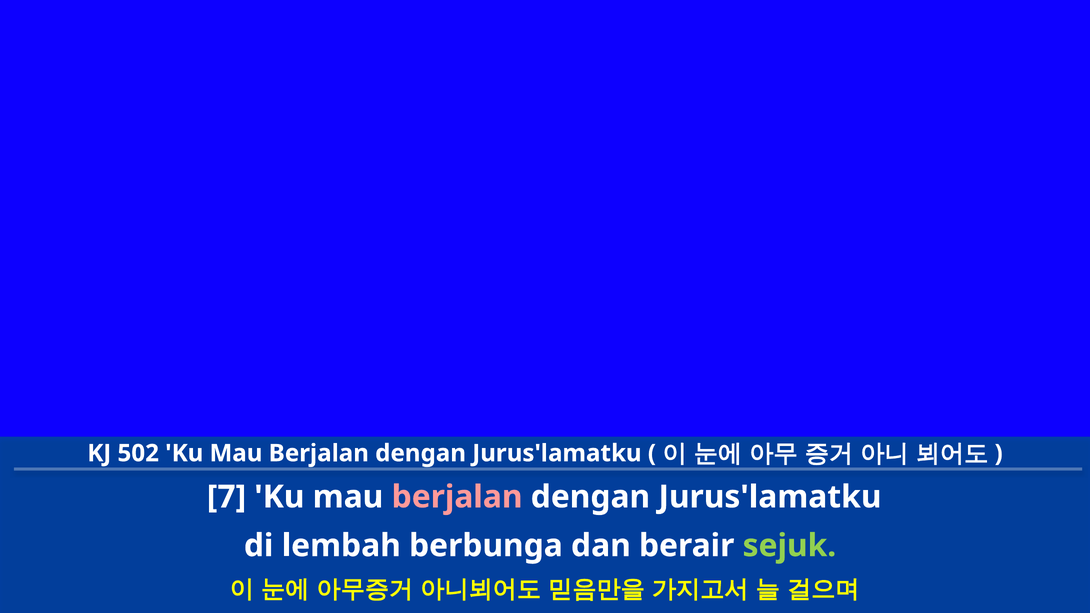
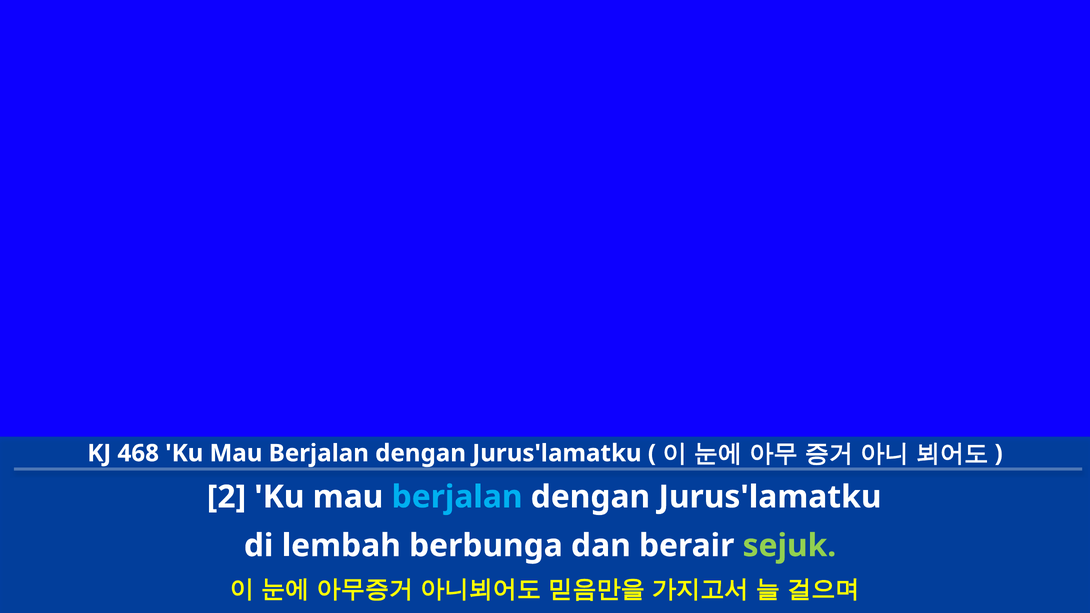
502: 502 -> 468
7: 7 -> 2
berjalan at (457, 497) colour: pink -> light blue
